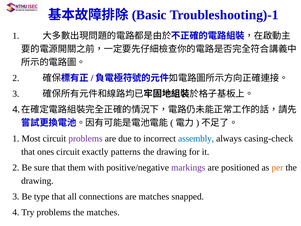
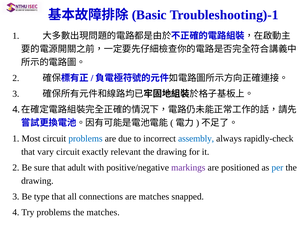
problems at (85, 138) colour: purple -> blue
casing-check: casing-check -> rapidly-check
ones: ones -> vary
patterns: patterns -> relevant
them: them -> adult
per colour: orange -> blue
